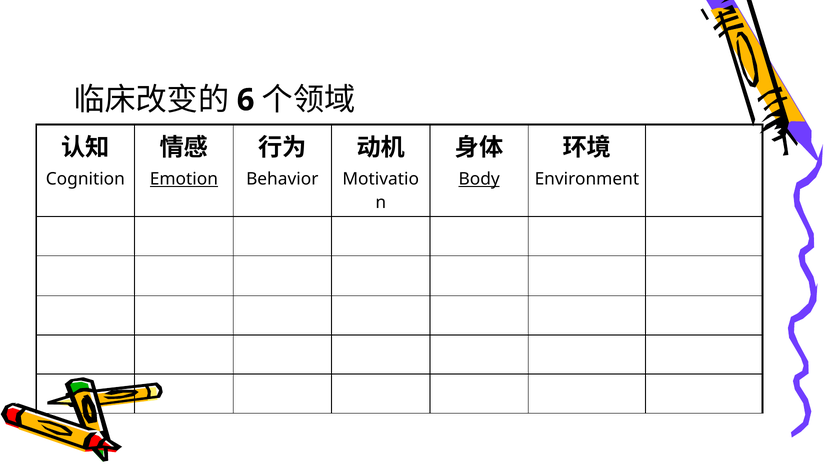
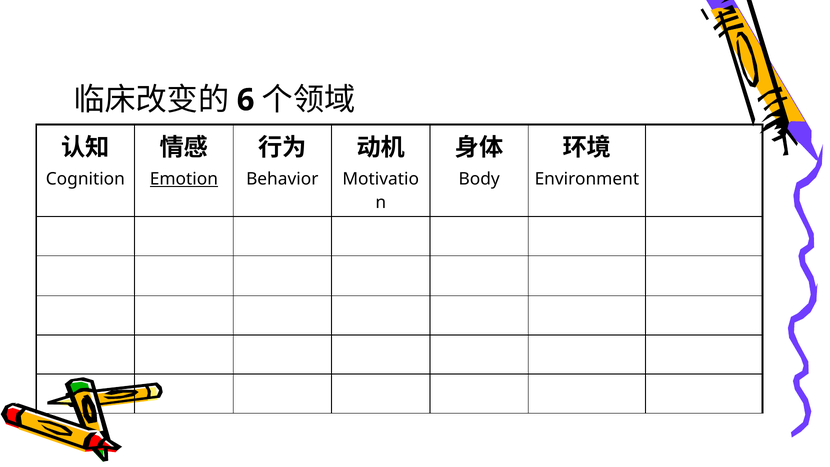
Body underline: present -> none
